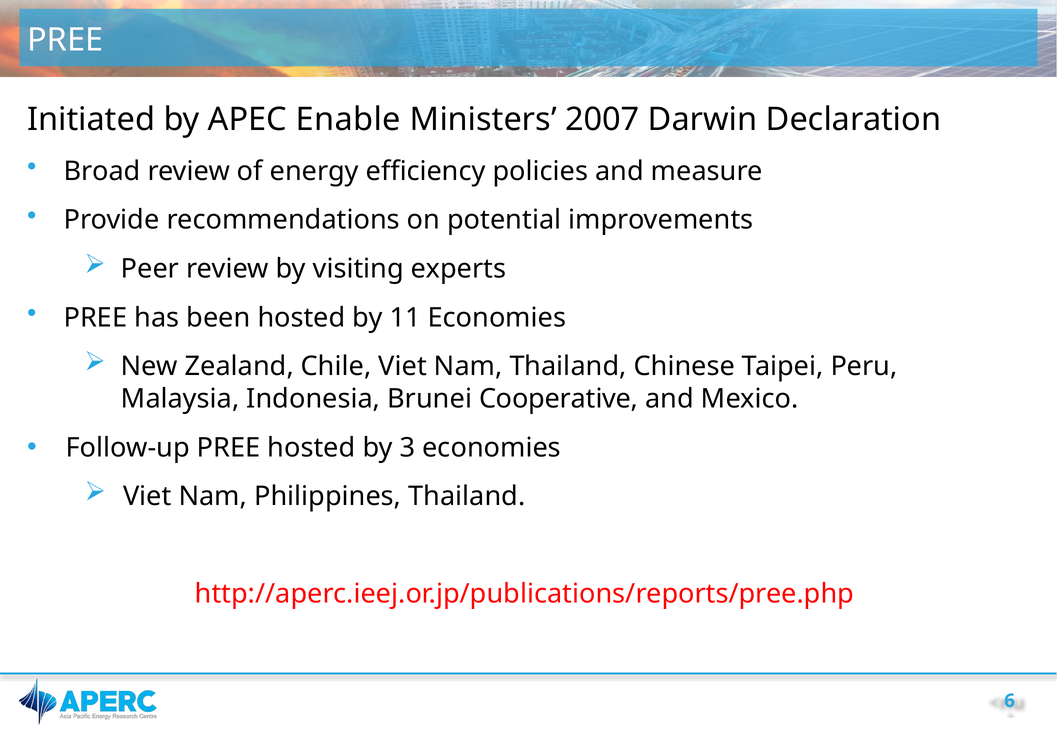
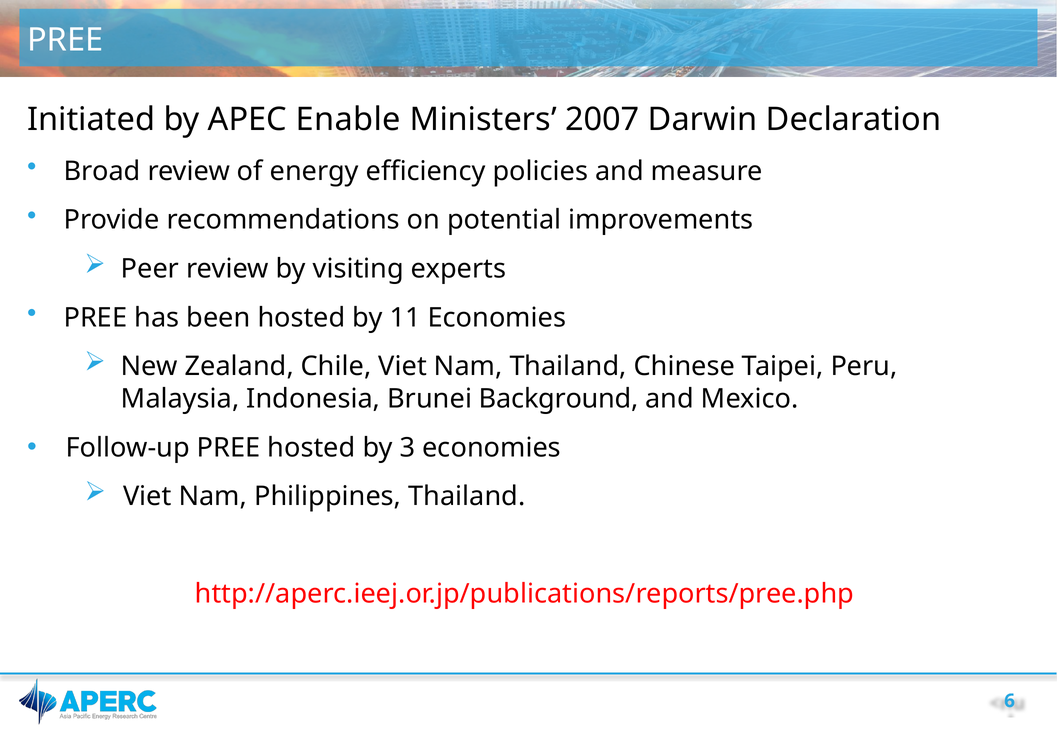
Cooperative: Cooperative -> Background
